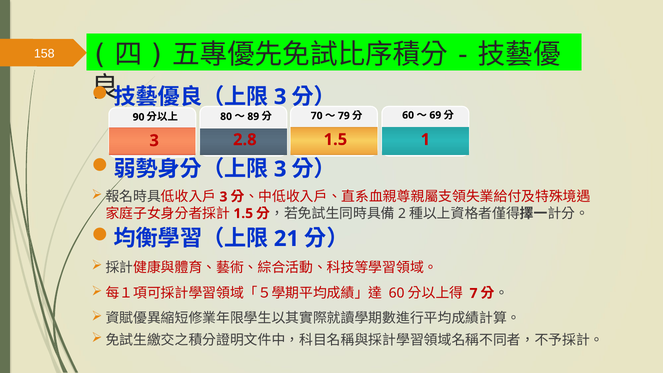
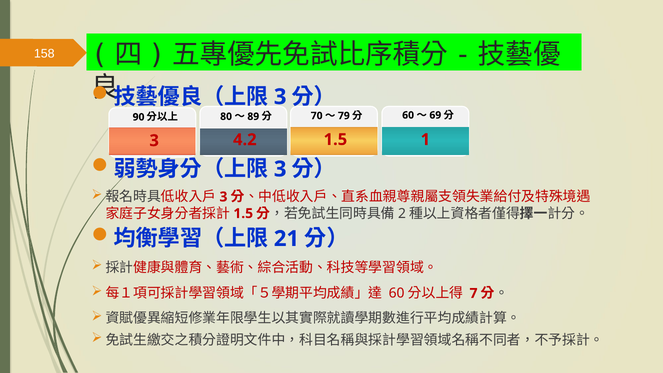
2.8: 2.8 -> 4.2
